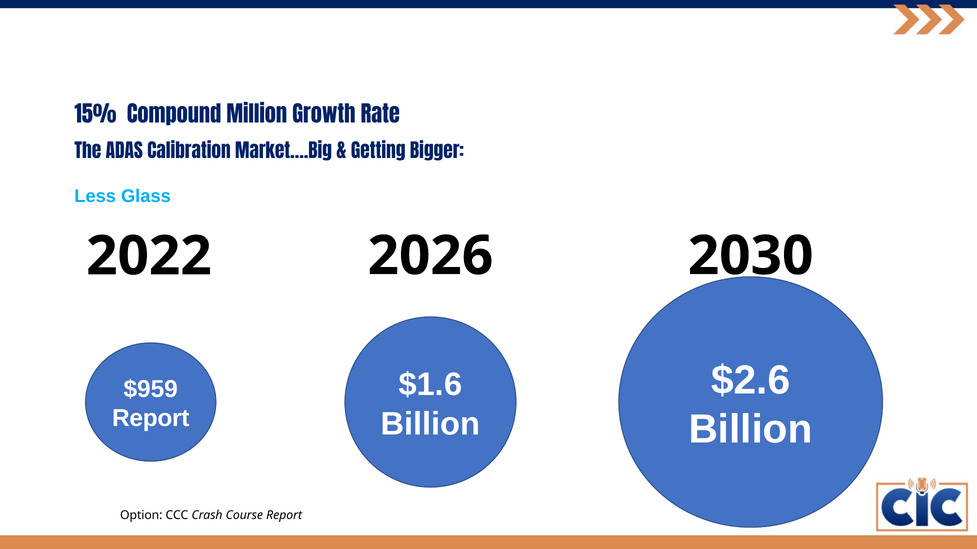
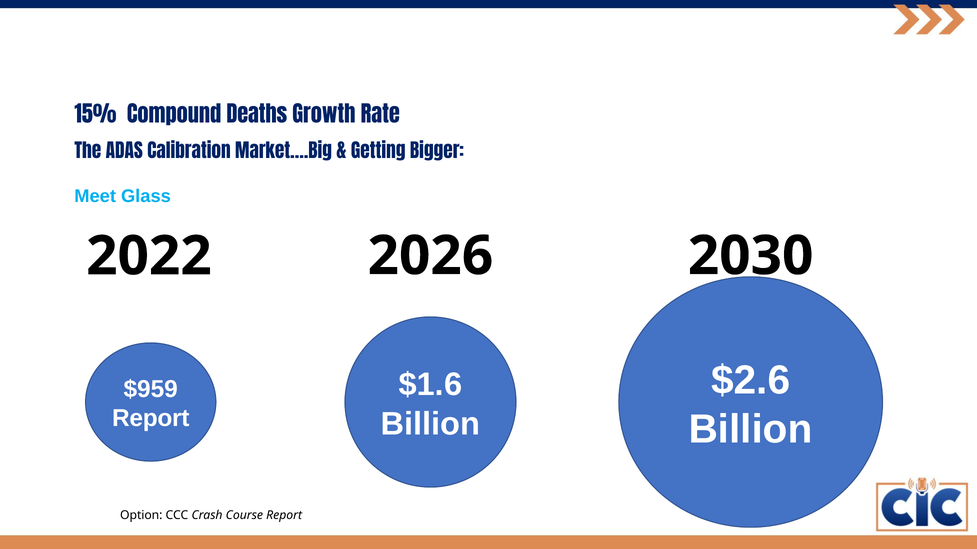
Million: Million -> Deaths
Less: Less -> Meet
